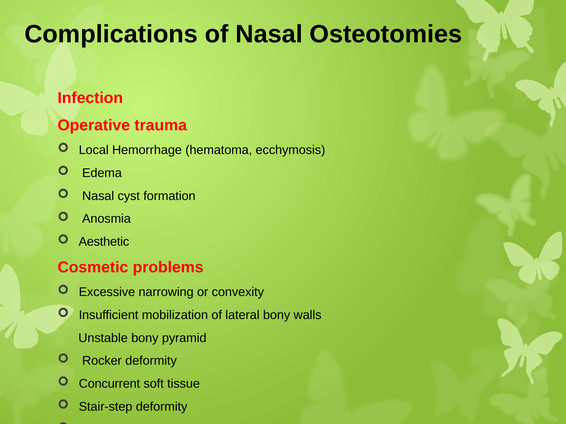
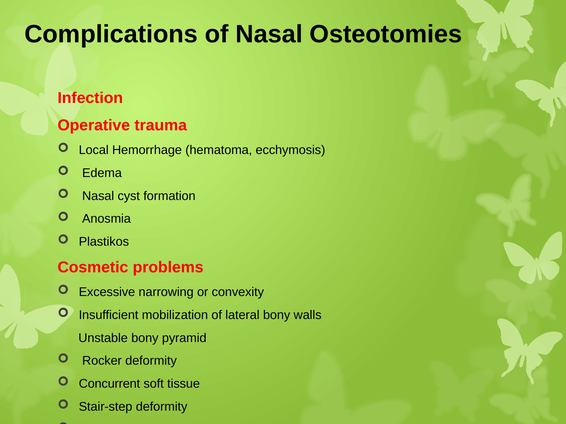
Aesthetic: Aesthetic -> Plastikos
